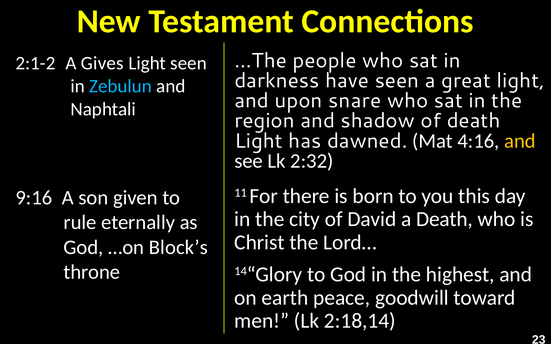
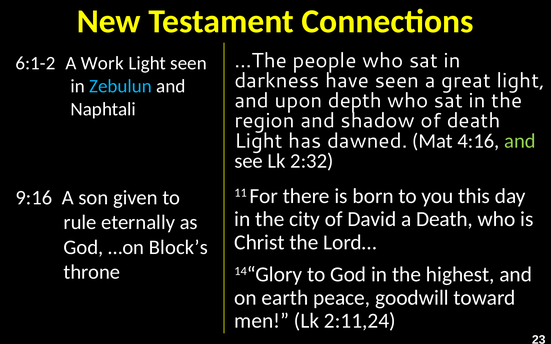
2:1-2: 2:1-2 -> 6:1-2
Gives: Gives -> Work
snare: snare -> depth
and at (520, 141) colour: yellow -> light green
2:18,14: 2:18,14 -> 2:11,24
